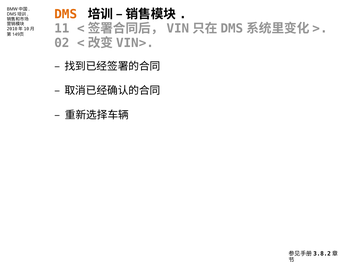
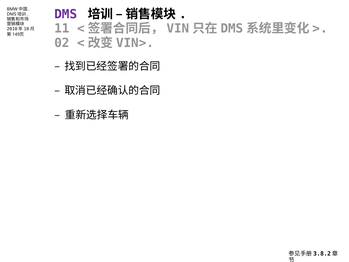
DMS colour: orange -> purple
